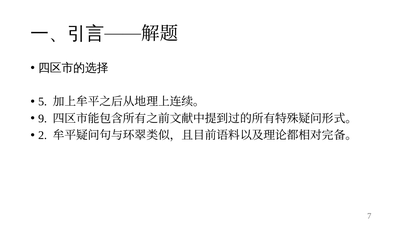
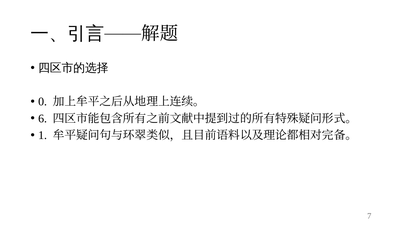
5: 5 -> 0
9: 9 -> 6
2: 2 -> 1
